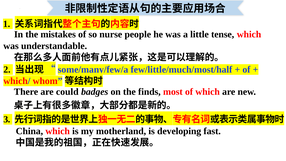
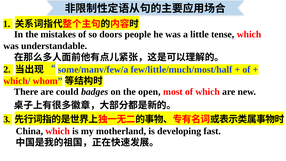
nurse: nurse -> doors
finds: finds -> open
